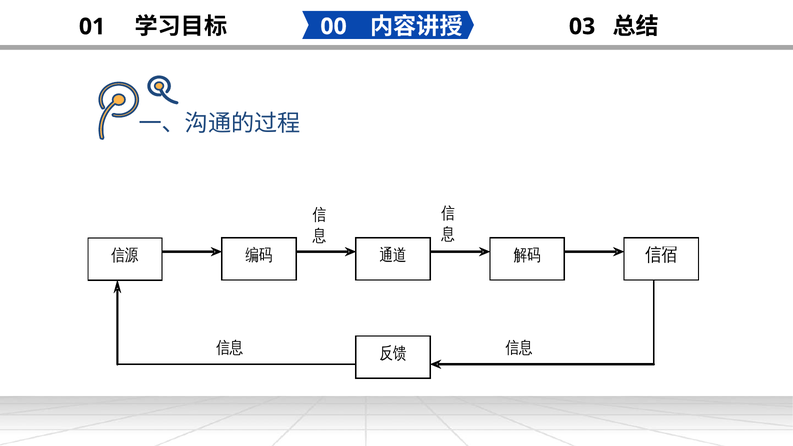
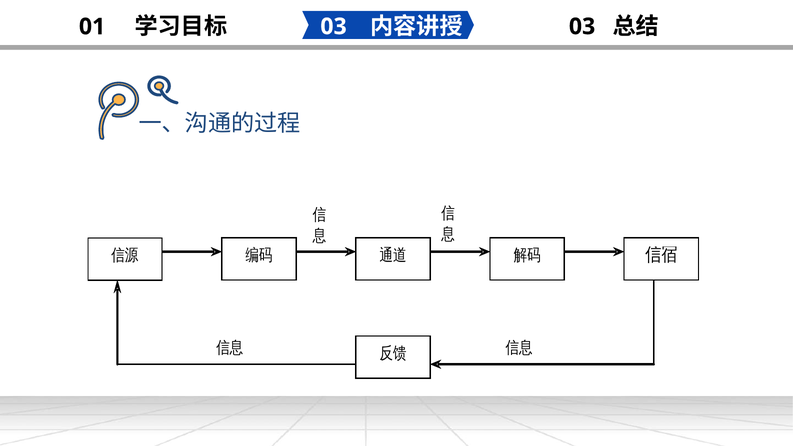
00 at (334, 27): 00 -> 03
